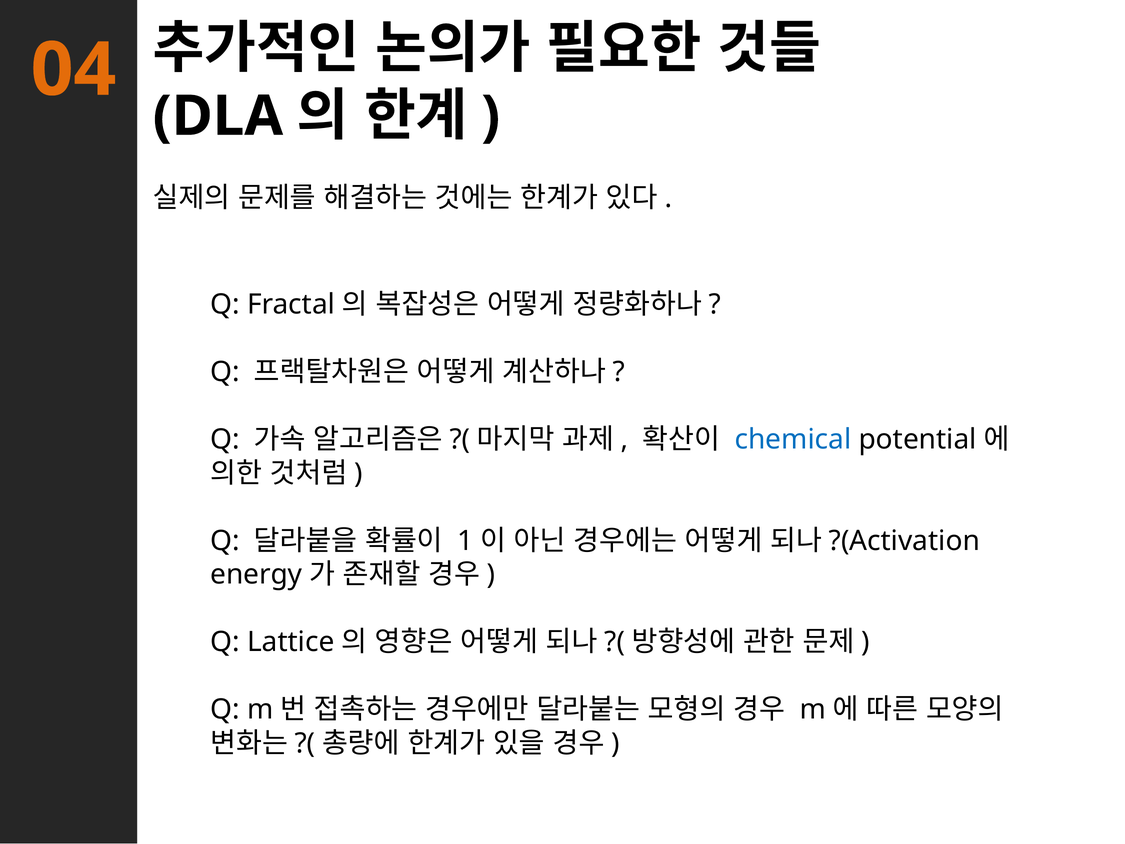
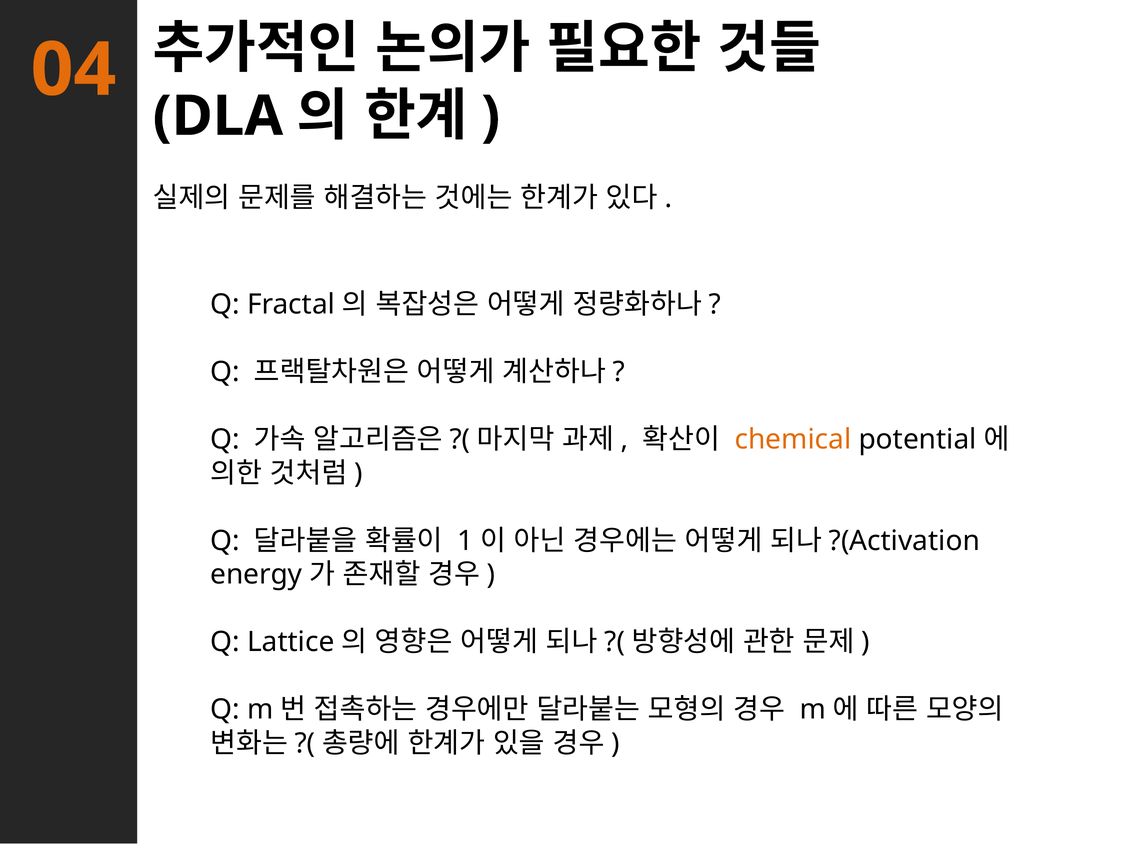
chemical colour: blue -> orange
